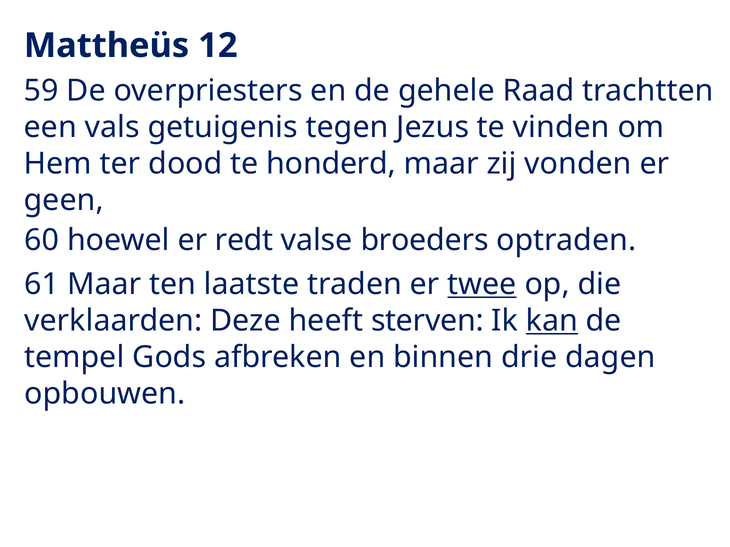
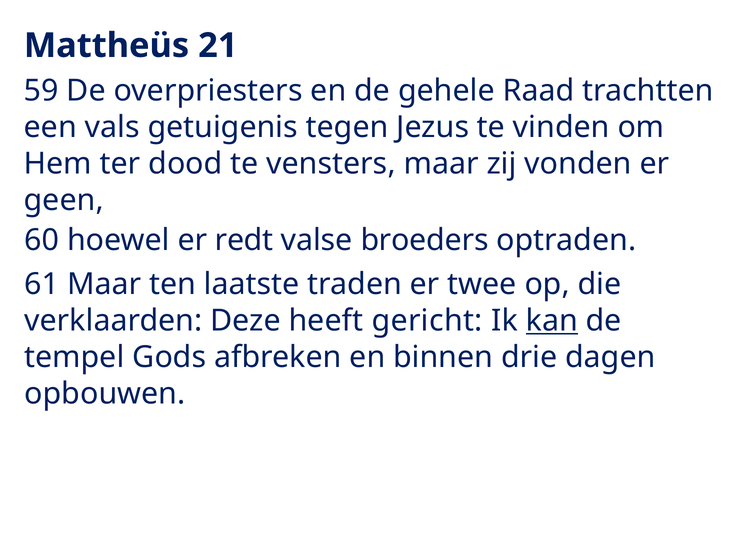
12: 12 -> 21
honderd: honderd -> vensters
twee underline: present -> none
sterven: sterven -> gericht
